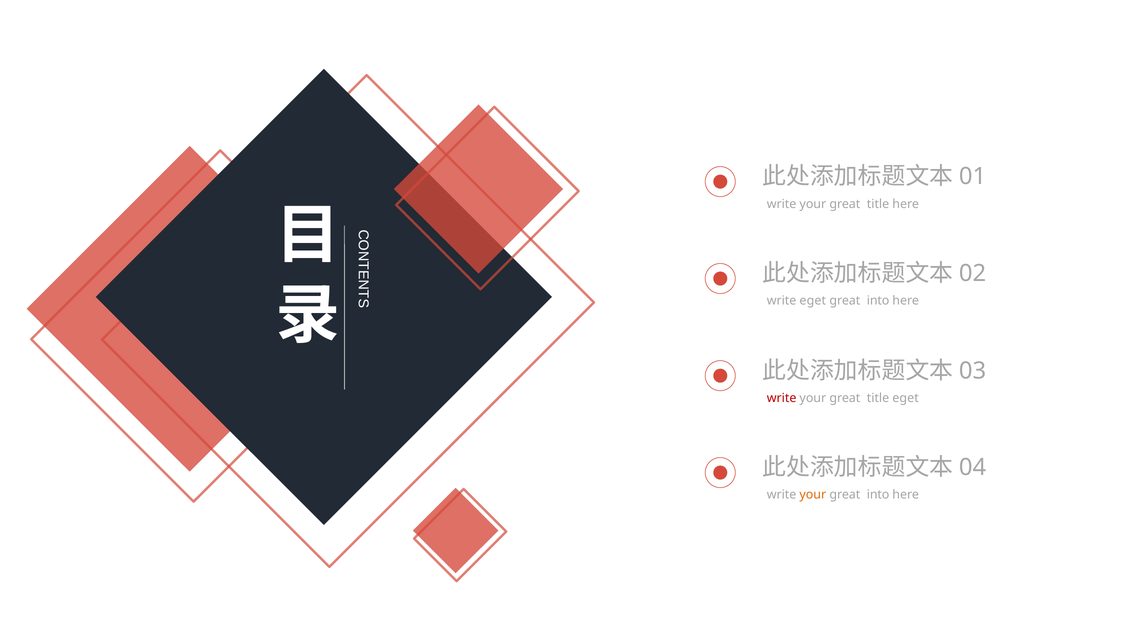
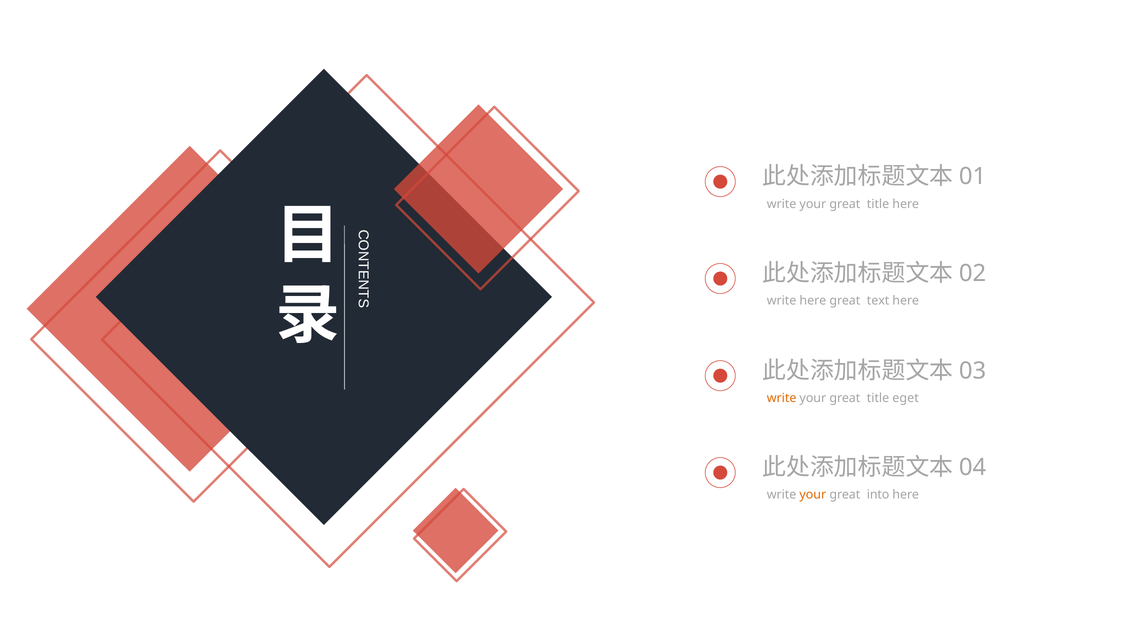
write eget: eget -> here
into at (878, 301): into -> text
write at (782, 398) colour: red -> orange
